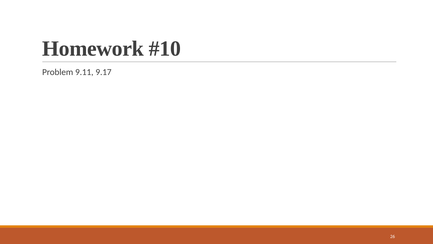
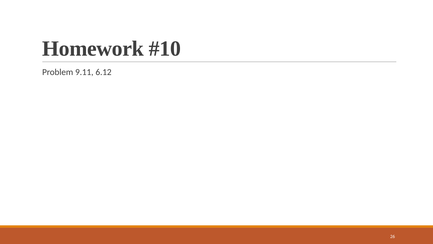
9.17: 9.17 -> 6.12
